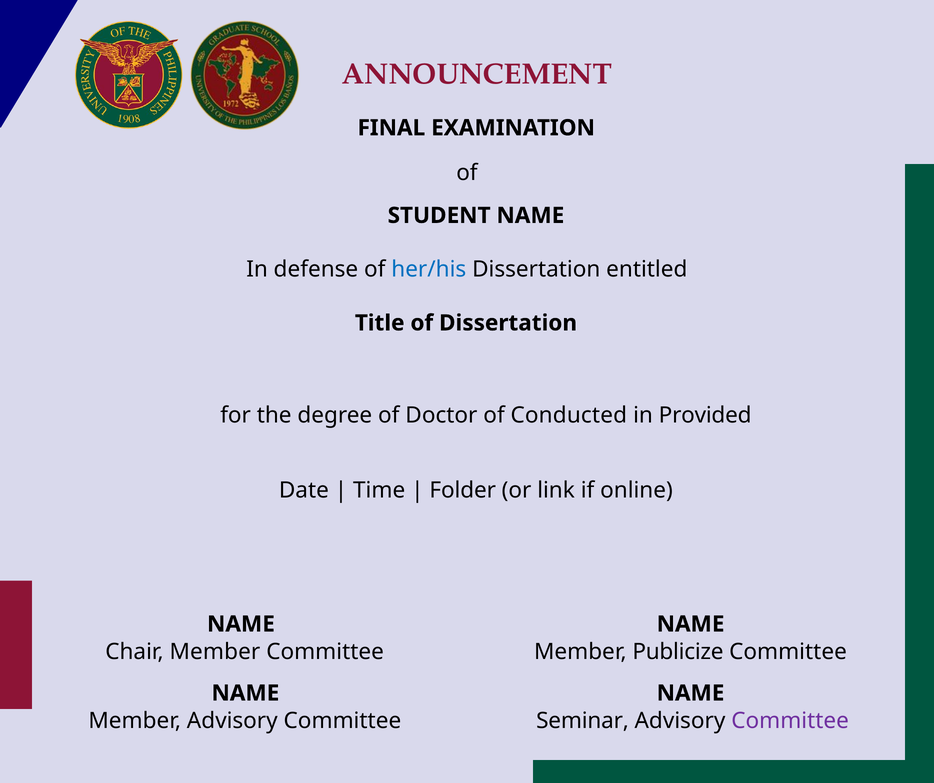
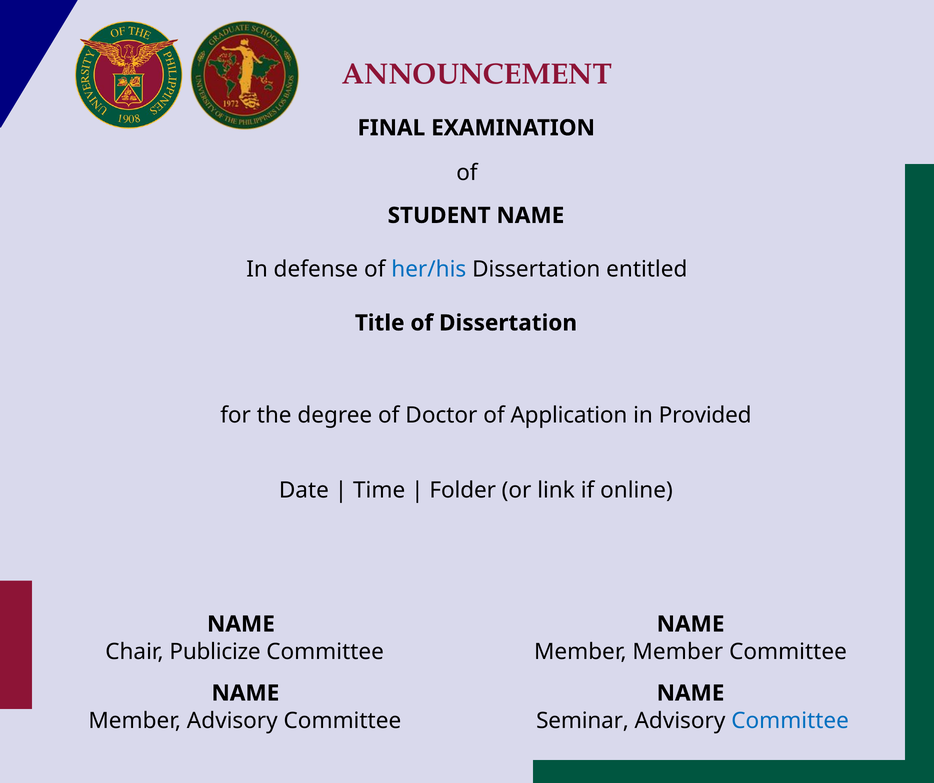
Conducted: Conducted -> Application
Chair Member: Member -> Publicize
Member Publicize: Publicize -> Member
Committee at (790, 721) colour: purple -> blue
